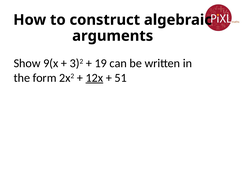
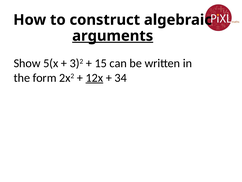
arguments underline: none -> present
9(x: 9(x -> 5(x
19: 19 -> 15
51: 51 -> 34
